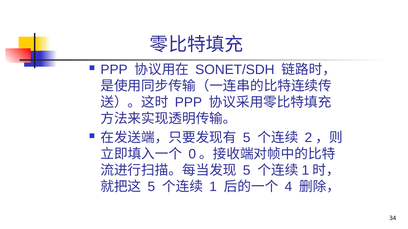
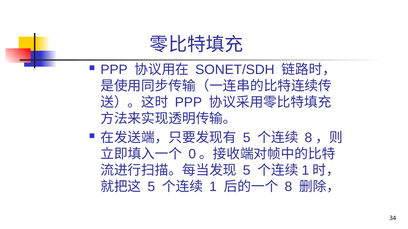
2 at (308, 138): 2 -> 8
4 at (288, 187): 4 -> 8
